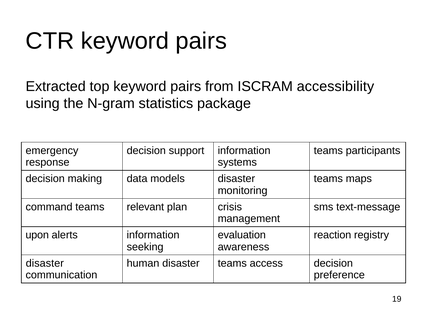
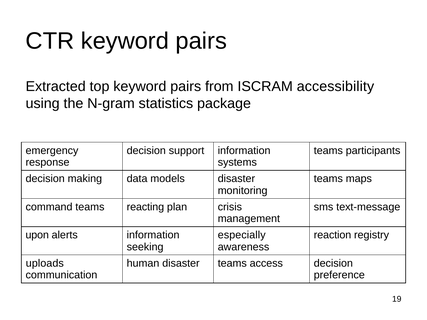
relevant: relevant -> reacting
evaluation: evaluation -> especially
disaster at (45, 263): disaster -> uploads
